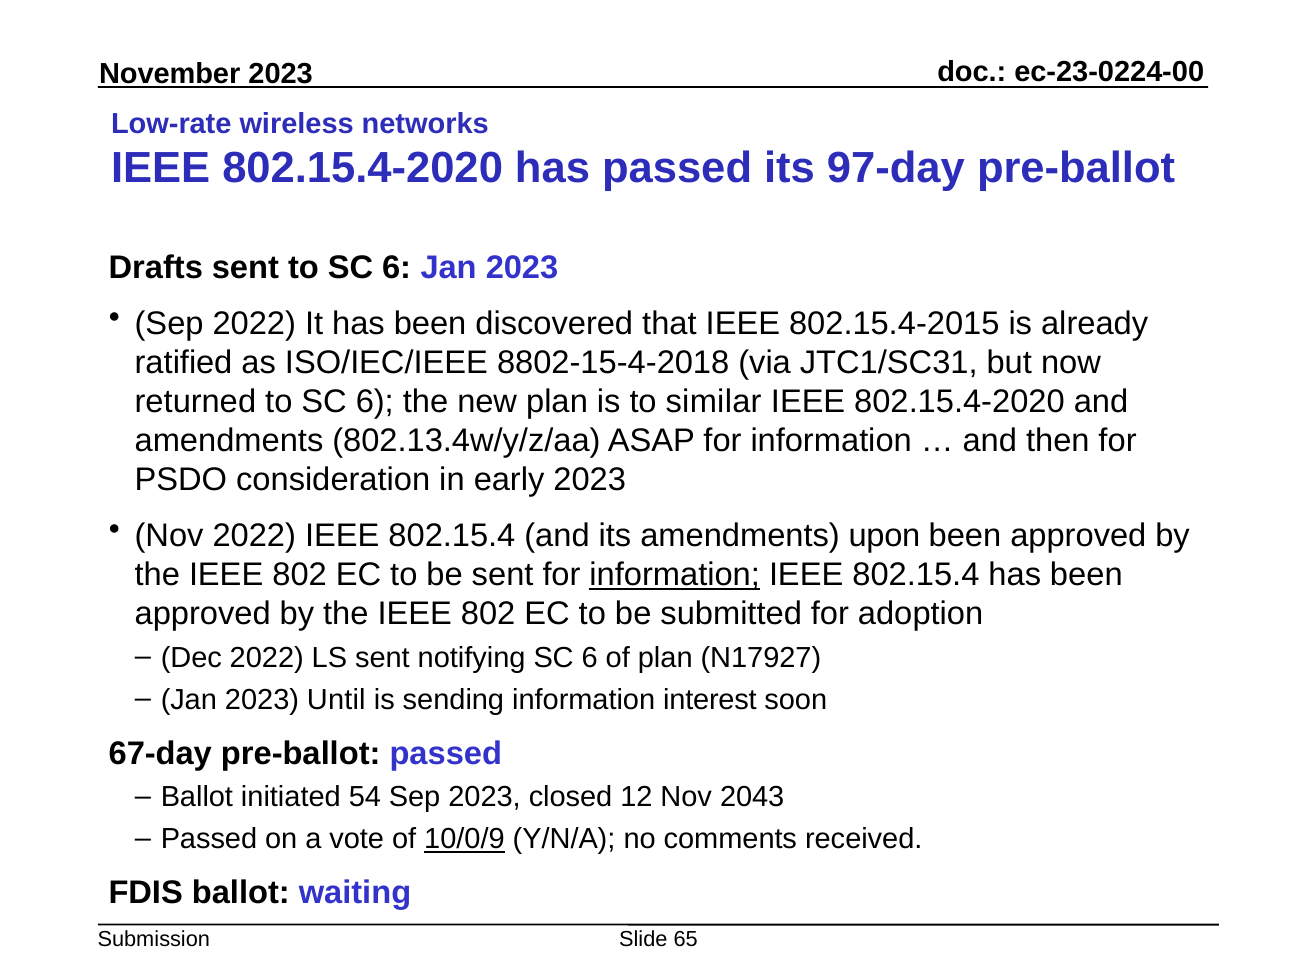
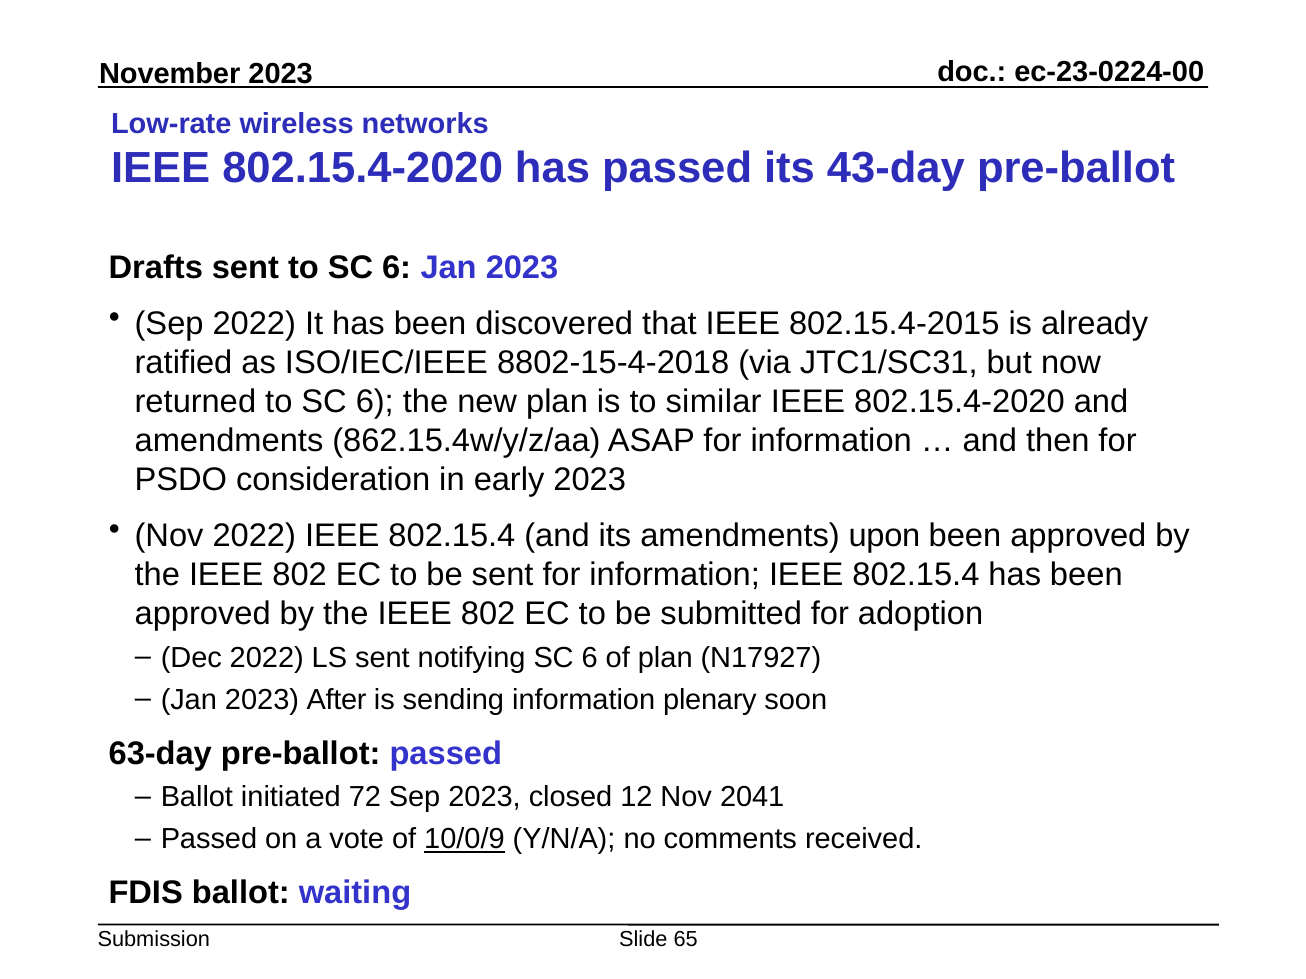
97-day: 97-day -> 43-day
802.13.4w/y/z/aa: 802.13.4w/y/z/aa -> 862.15.4w/y/z/aa
information at (675, 575) underline: present -> none
Until: Until -> After
interest: interest -> plenary
67-day: 67-day -> 63-day
54: 54 -> 72
2043: 2043 -> 2041
